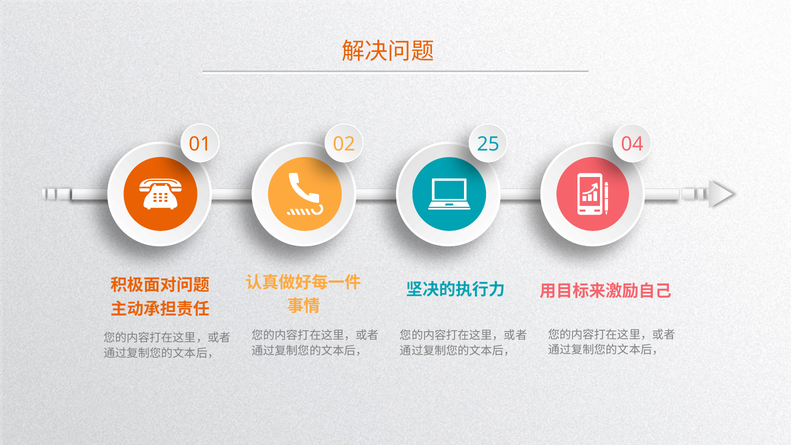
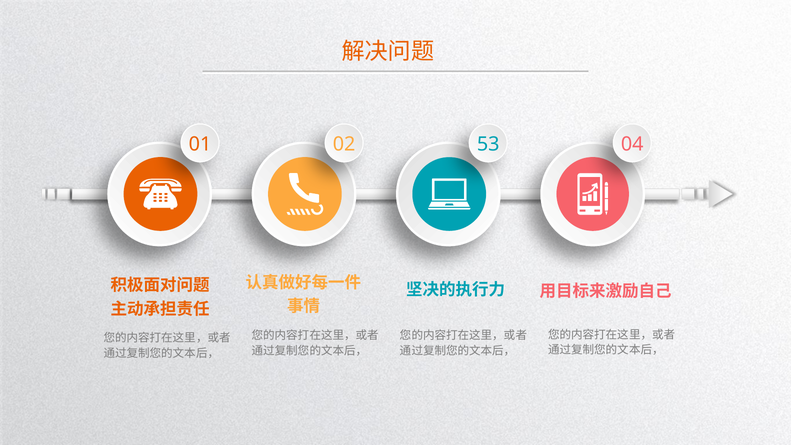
25: 25 -> 53
